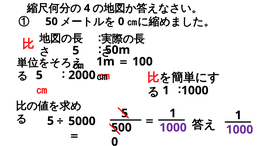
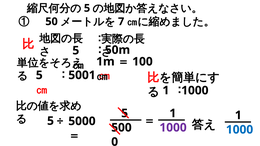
4 at (87, 8): 4 -> 5
0 at (121, 22): 0 -> 7
2000: 2000 -> 5001
1000 at (240, 130) colour: purple -> blue
